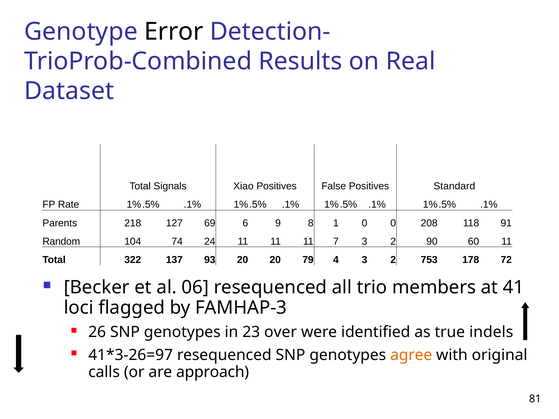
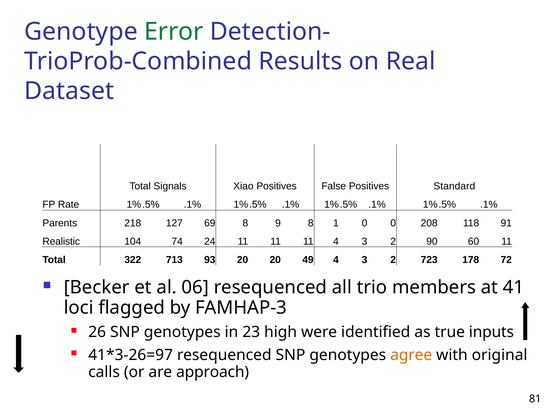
Error colour: black -> green
69 6: 6 -> 8
Random: Random -> Realistic
11 7: 7 -> 4
137: 137 -> 713
79: 79 -> 49
753: 753 -> 723
over: over -> high
indels: indels -> inputs
